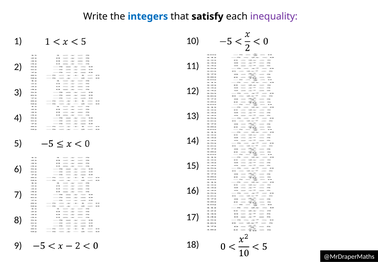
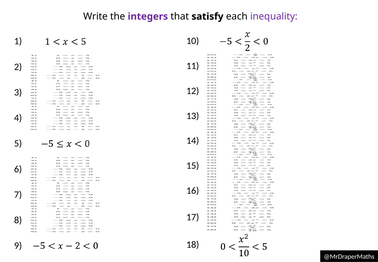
integers colour: blue -> purple
